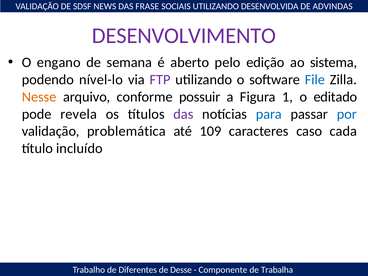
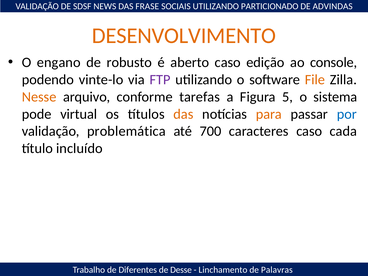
DESENVOLVIDA: DESENVOLVIDA -> PARTICIONADO
DESENVOLVIMENTO colour: purple -> orange
semana: semana -> robusto
aberto pelo: pelo -> caso
sistema: sistema -> console
nível-lo: nível-lo -> vinte-lo
File colour: blue -> orange
possuir: possuir -> tarefas
1: 1 -> 5
editado: editado -> sistema
revela: revela -> virtual
das at (183, 114) colour: purple -> orange
para colour: blue -> orange
109: 109 -> 700
Componente: Componente -> Linchamento
Trabalha: Trabalha -> Palavras
